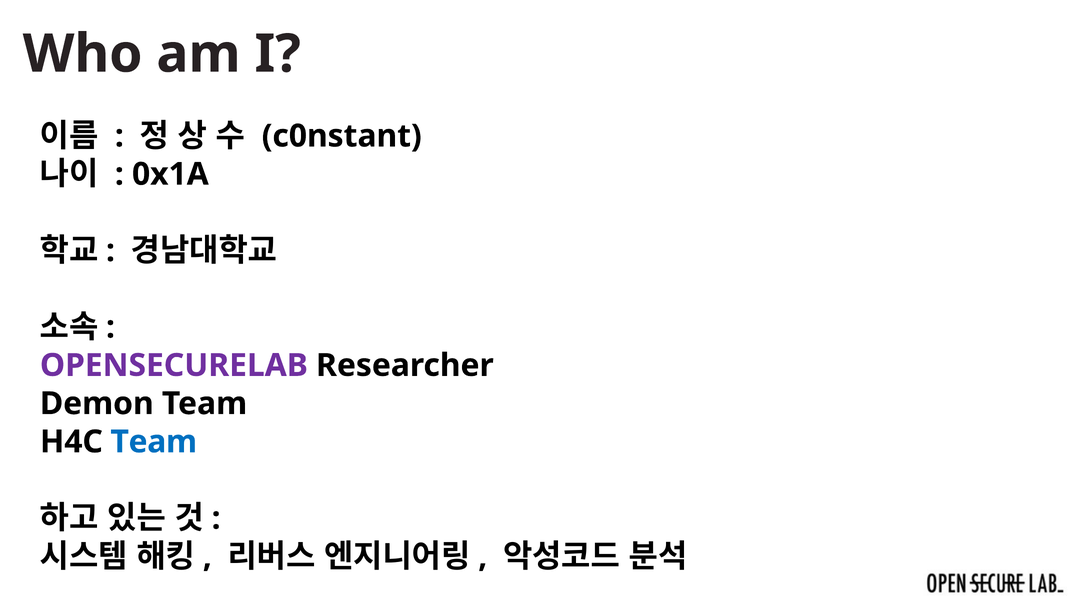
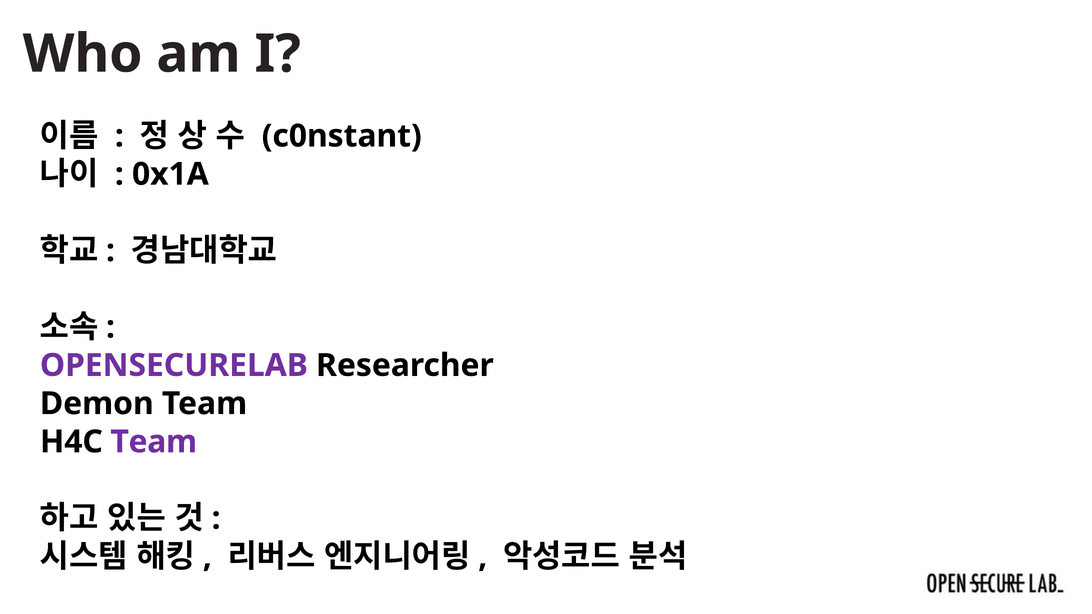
Team at (154, 442) colour: blue -> purple
